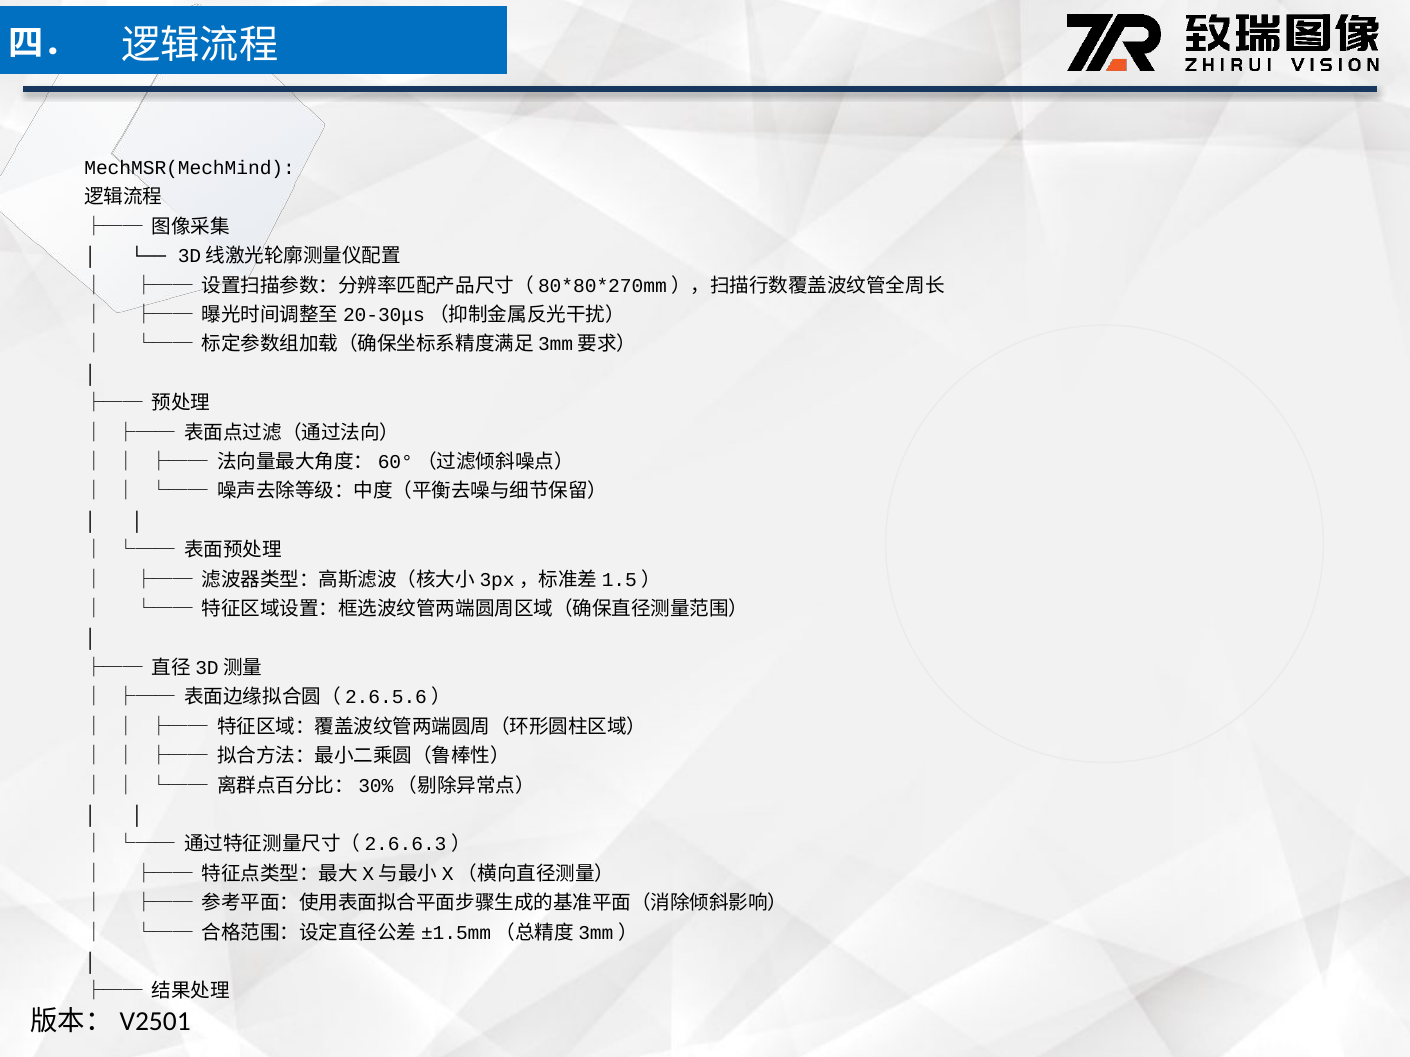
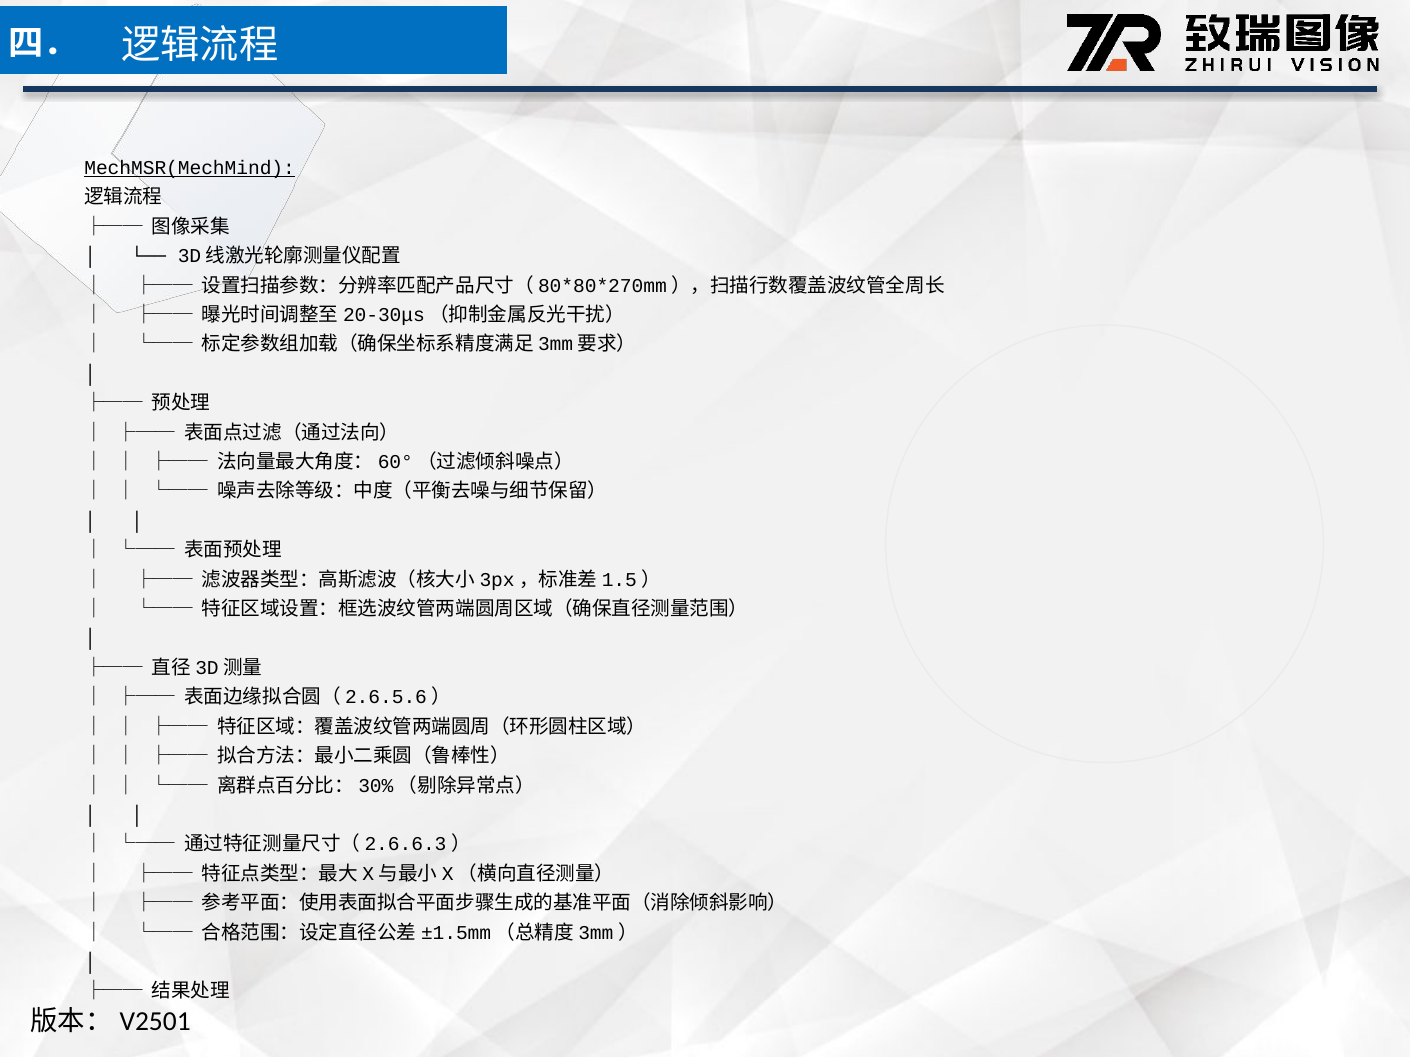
MechMSR(MechMind underline: none -> present
